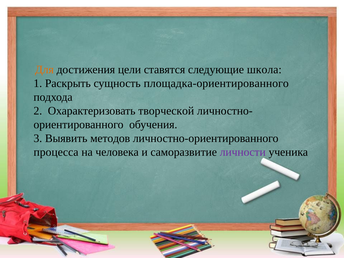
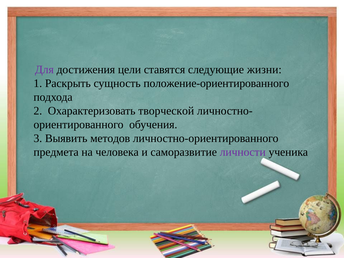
Для colour: orange -> purple
школа: школа -> жизни
площадка-ориентированного: площадка-ориентированного -> положение-ориентированного
процесса: процесса -> предмета
